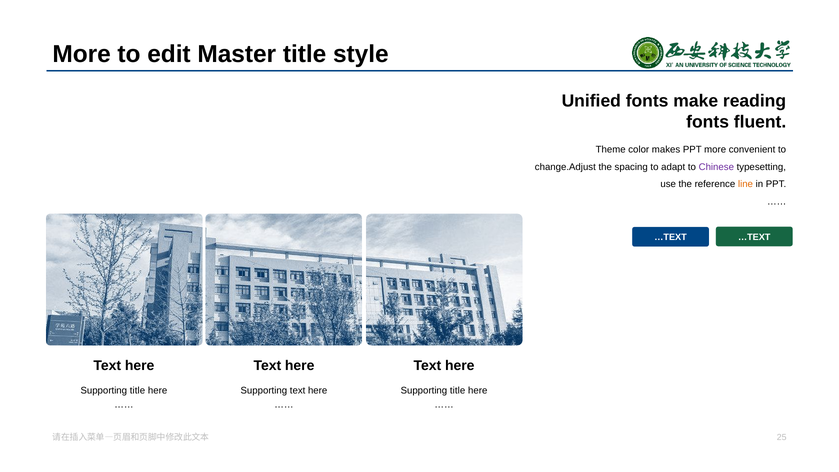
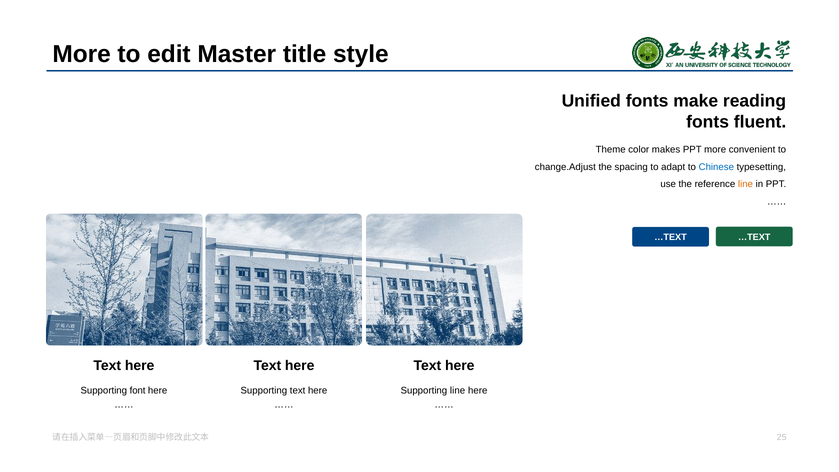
Chinese colour: purple -> blue
title at (137, 390): title -> font
title at (458, 390): title -> line
